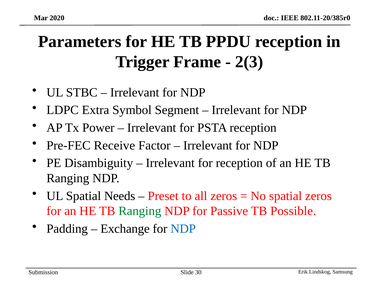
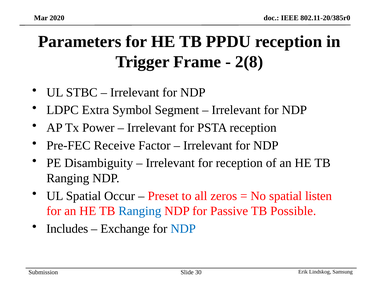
2(3: 2(3 -> 2(8
Needs: Needs -> Occur
spatial zeros: zeros -> listen
Ranging at (140, 211) colour: green -> blue
Padding: Padding -> Includes
